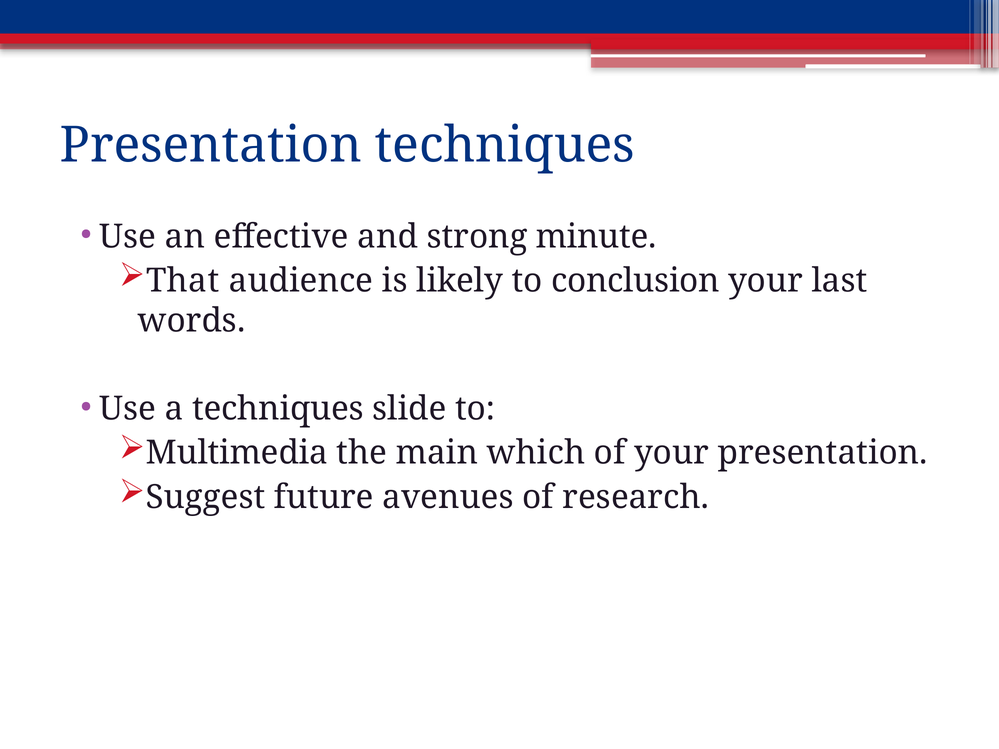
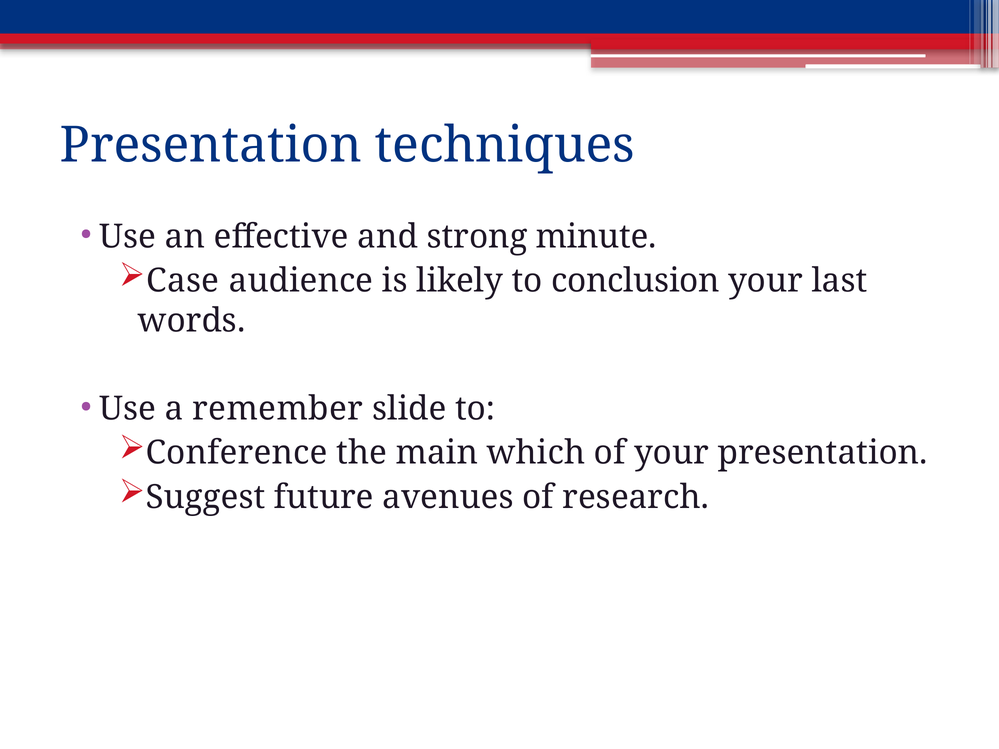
That: That -> Case
a techniques: techniques -> remember
Multimedia: Multimedia -> Conference
